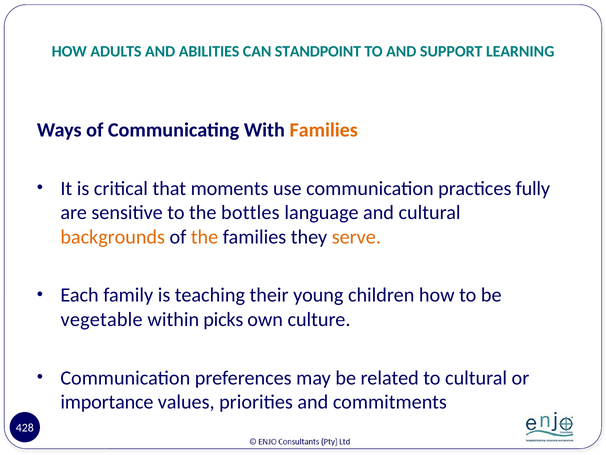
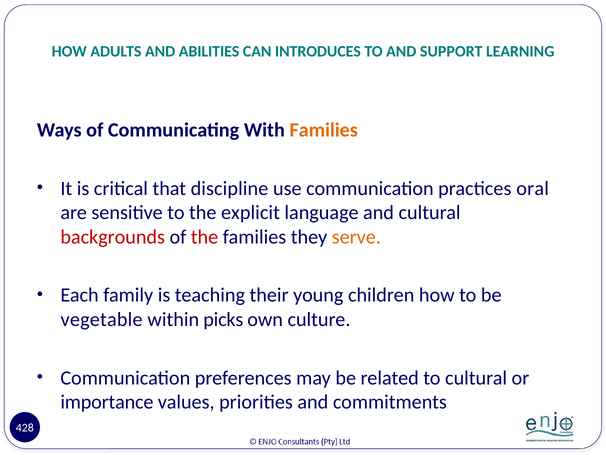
STANDPOINT: STANDPOINT -> INTRODUCES
moments: moments -> discipline
fully: fully -> oral
bottles: bottles -> explicit
backgrounds colour: orange -> red
the at (205, 237) colour: orange -> red
